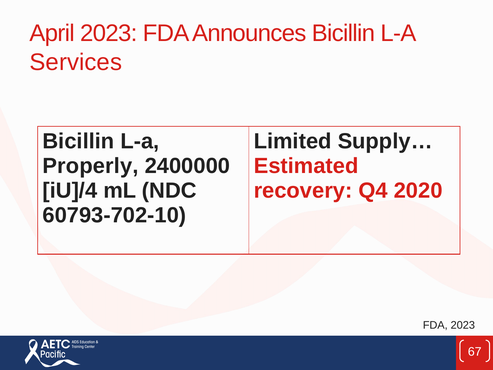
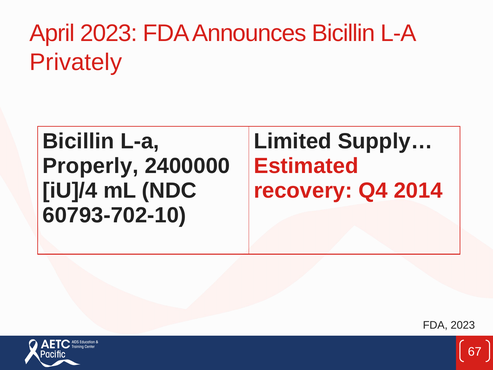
Services: Services -> Privately
2020: 2020 -> 2014
